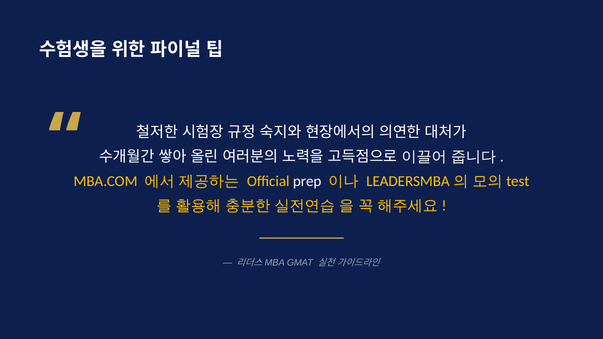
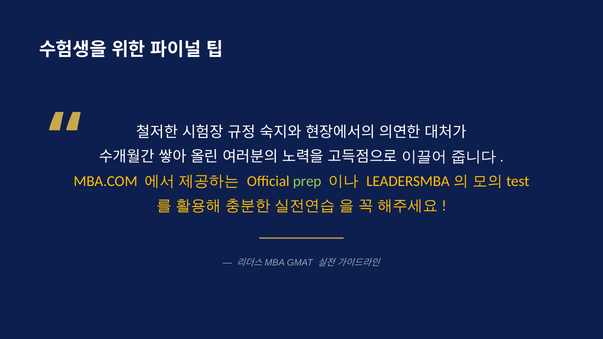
prep colour: white -> light green
